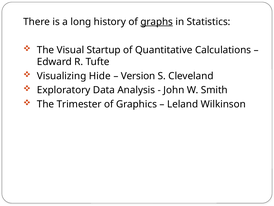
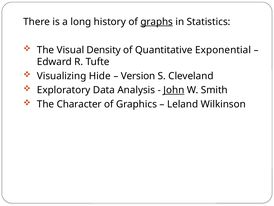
Startup: Startup -> Density
Calculations: Calculations -> Exponential
John underline: none -> present
Trimester: Trimester -> Character
